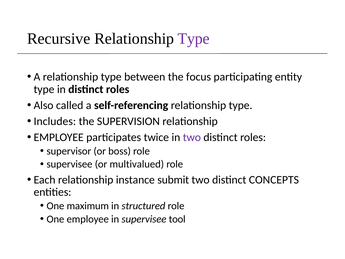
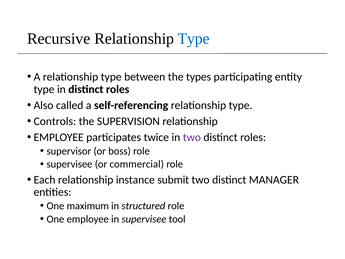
Type at (194, 39) colour: purple -> blue
focus: focus -> types
Includes: Includes -> Controls
multivalued: multivalued -> commercial
CONCEPTS: CONCEPTS -> MANAGER
